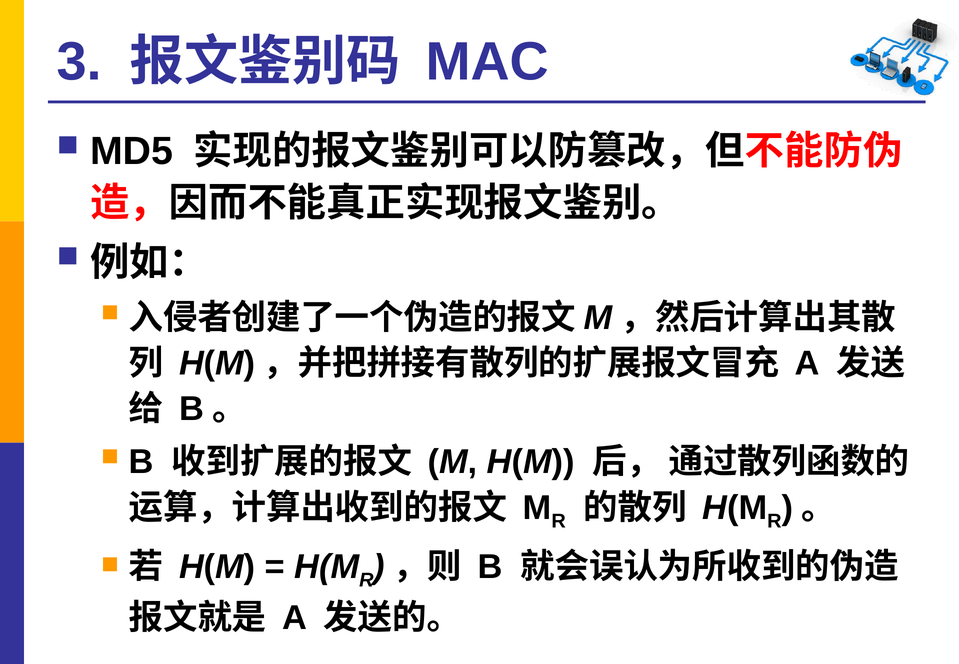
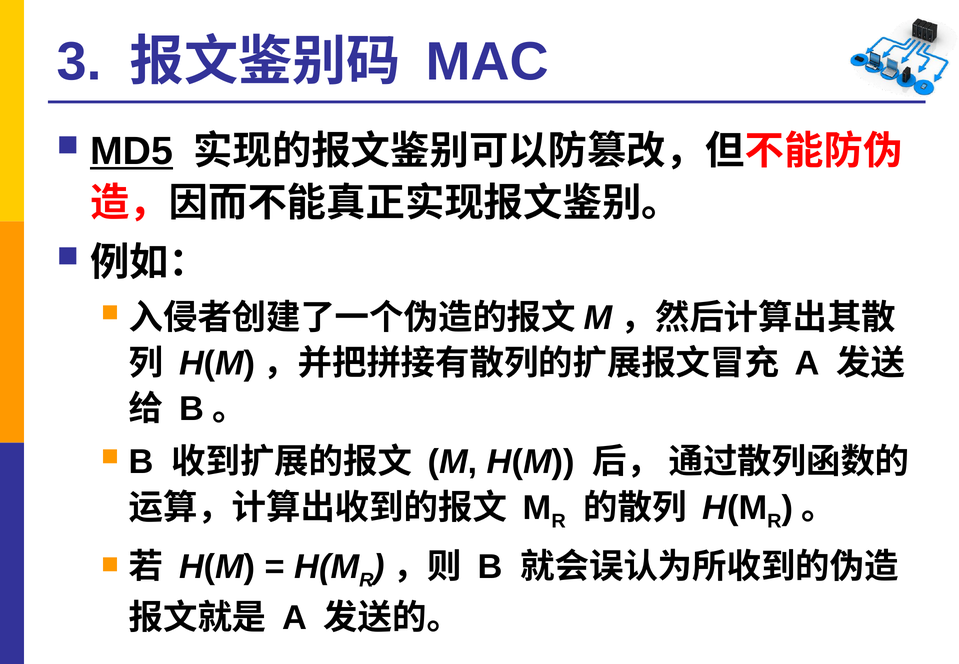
MD5 underline: none -> present
